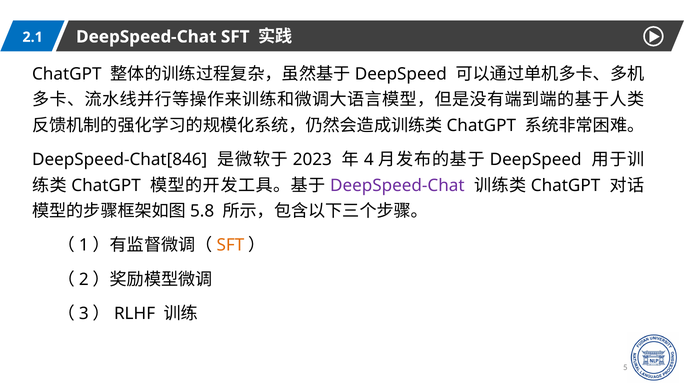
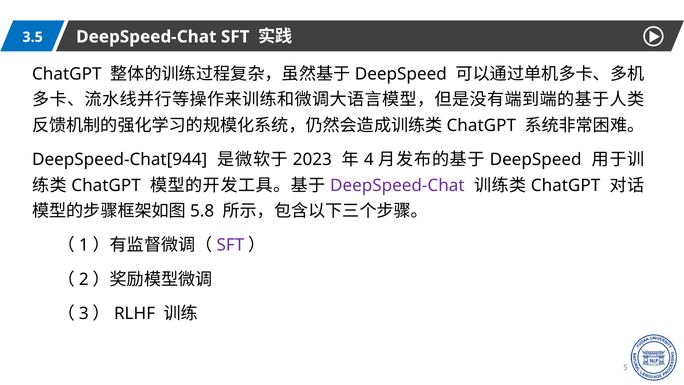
2.1: 2.1 -> 3.5
DeepSpeed-Chat[846: DeepSpeed-Chat[846 -> DeepSpeed-Chat[944
SFT at (230, 245) colour: orange -> purple
